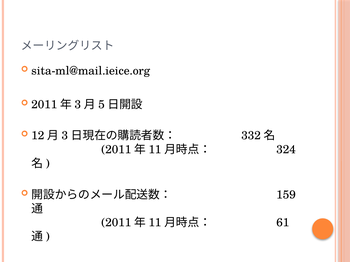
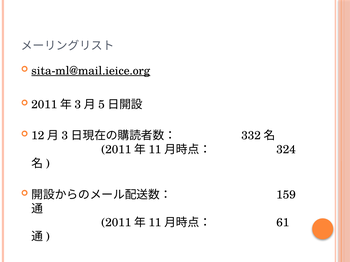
sita-ml@mail.ieice.org underline: none -> present
